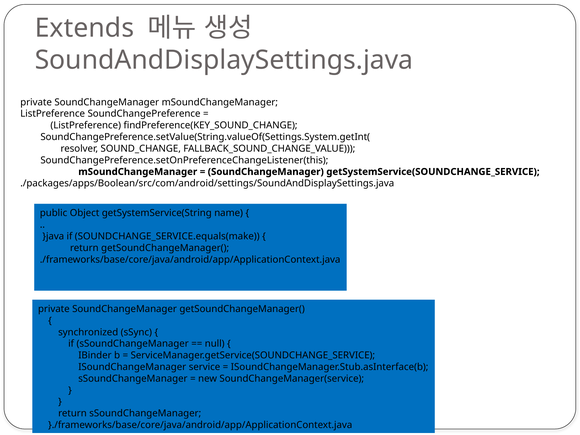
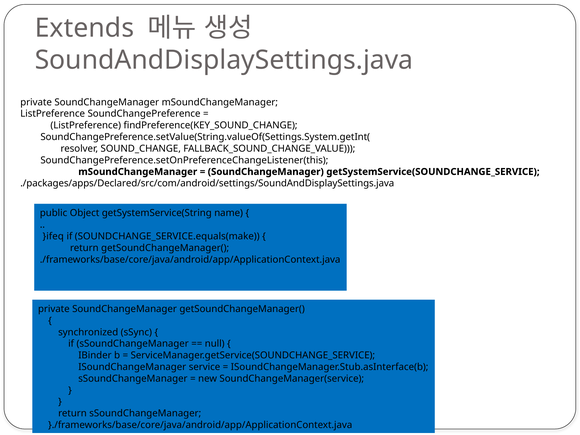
./packages/apps/Boolean/src/com/android/settings/SoundAndDisplaySettings.java: ./packages/apps/Boolean/src/com/android/settings/SoundAndDisplaySettings.java -> ./packages/apps/Declared/src/com/android/settings/SoundAndDisplaySettings.java
}java: }java -> }ifeq
